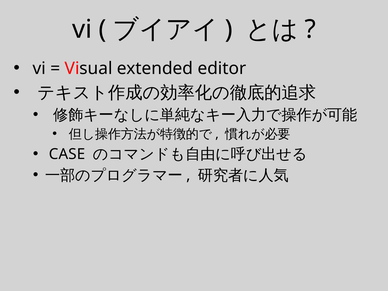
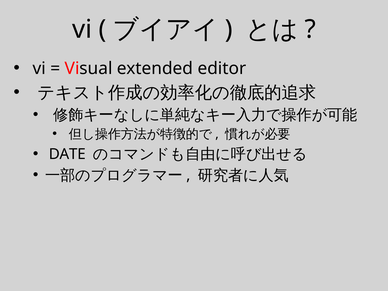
CASE: CASE -> DATE
